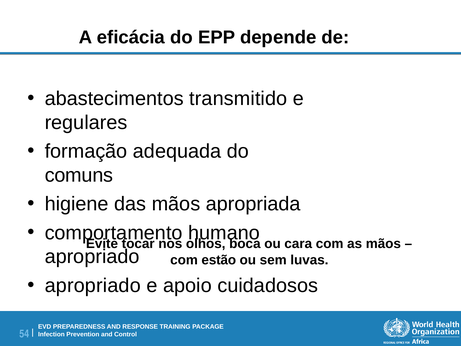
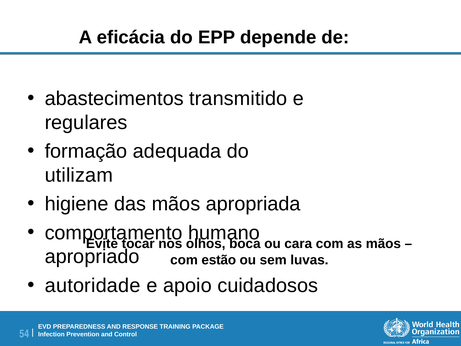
comuns: comuns -> utilizam
apropriado at (93, 285): apropriado -> autoridade
